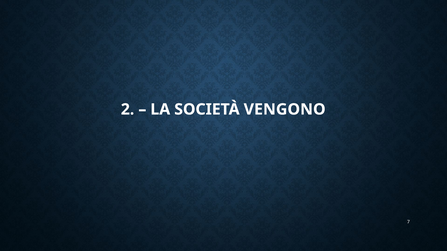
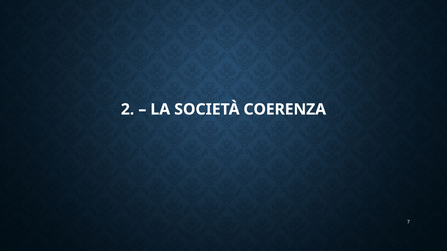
VENGONO: VENGONO -> COERENZA
